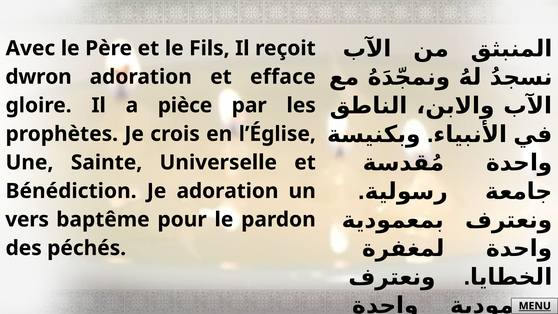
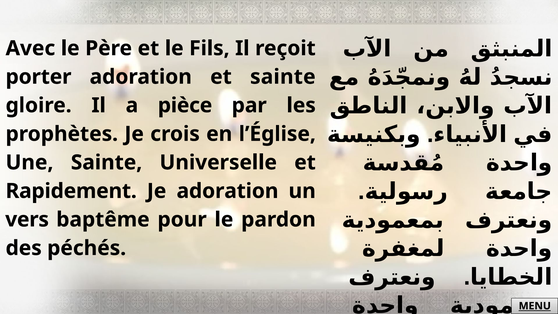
dwron: dwron -> porter
et efface: efface -> sainte
Bénédiction: Bénédiction -> Rapidement
